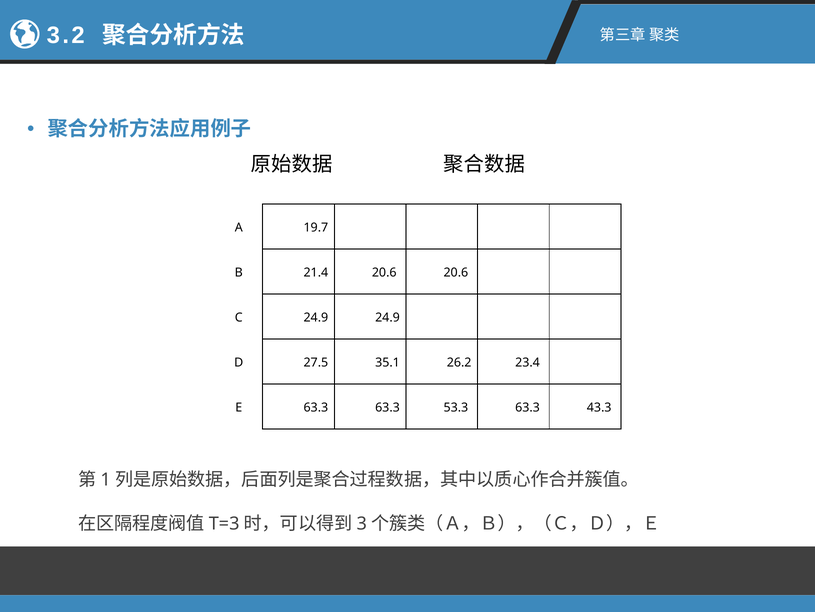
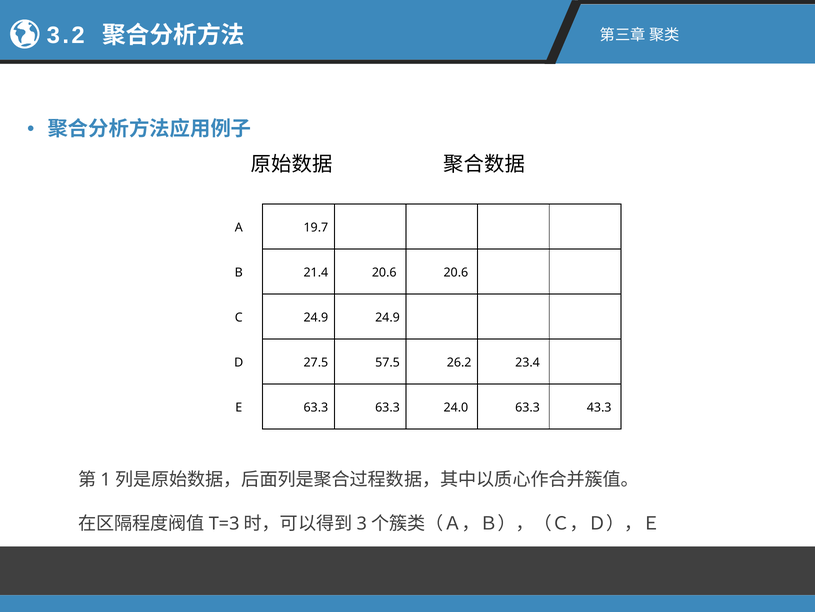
35.1: 35.1 -> 57.5
53.3: 53.3 -> 24.0
